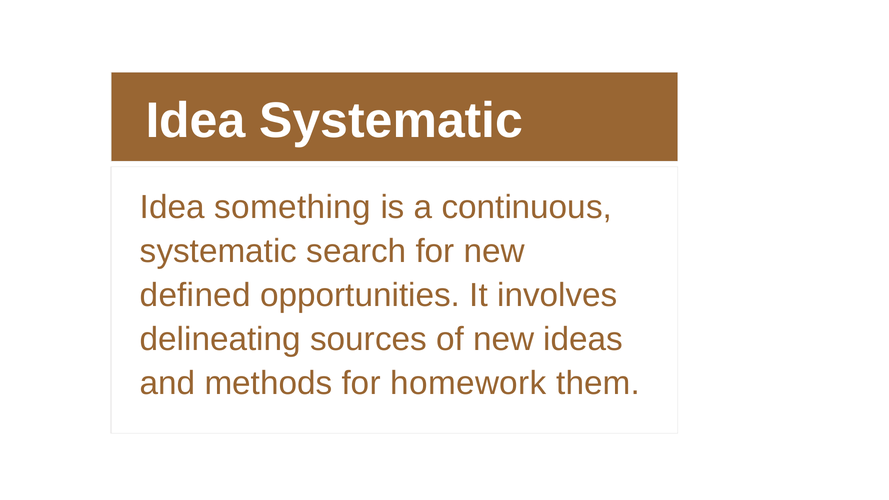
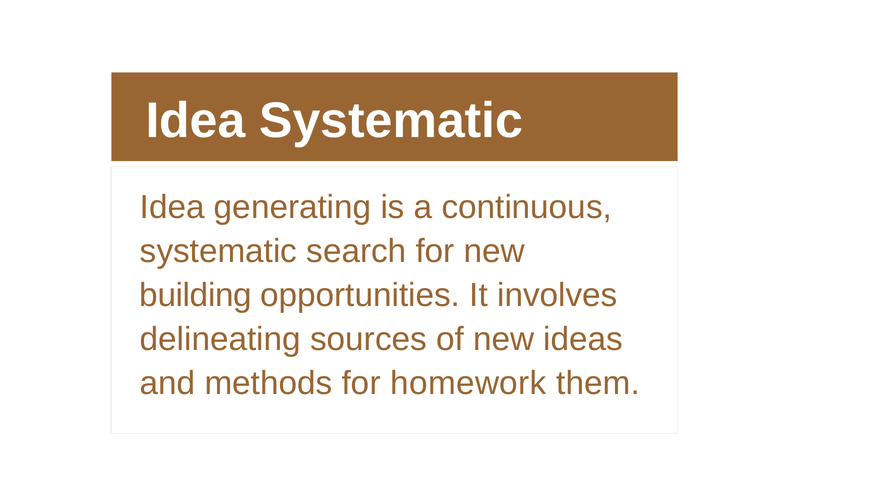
something: something -> generating
defined: defined -> building
